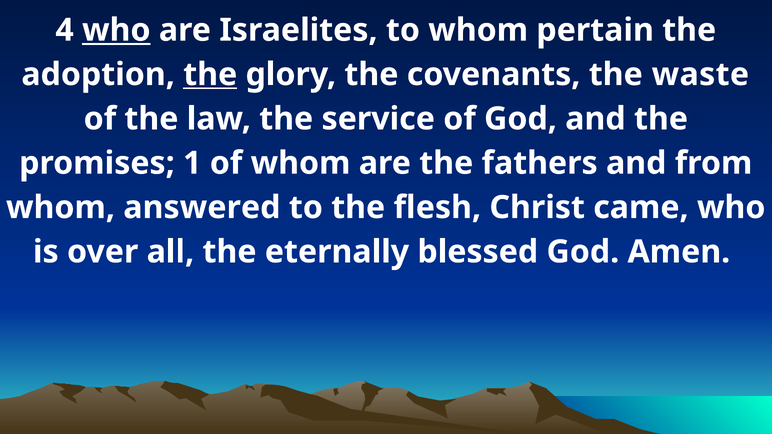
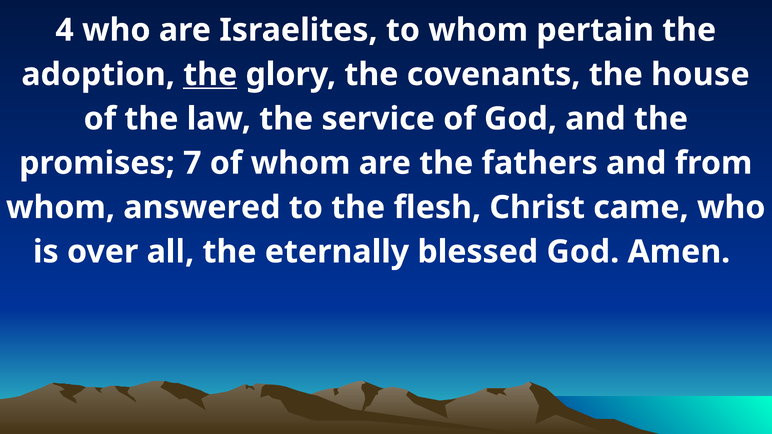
who at (116, 30) underline: present -> none
waste: waste -> house
1: 1 -> 7
